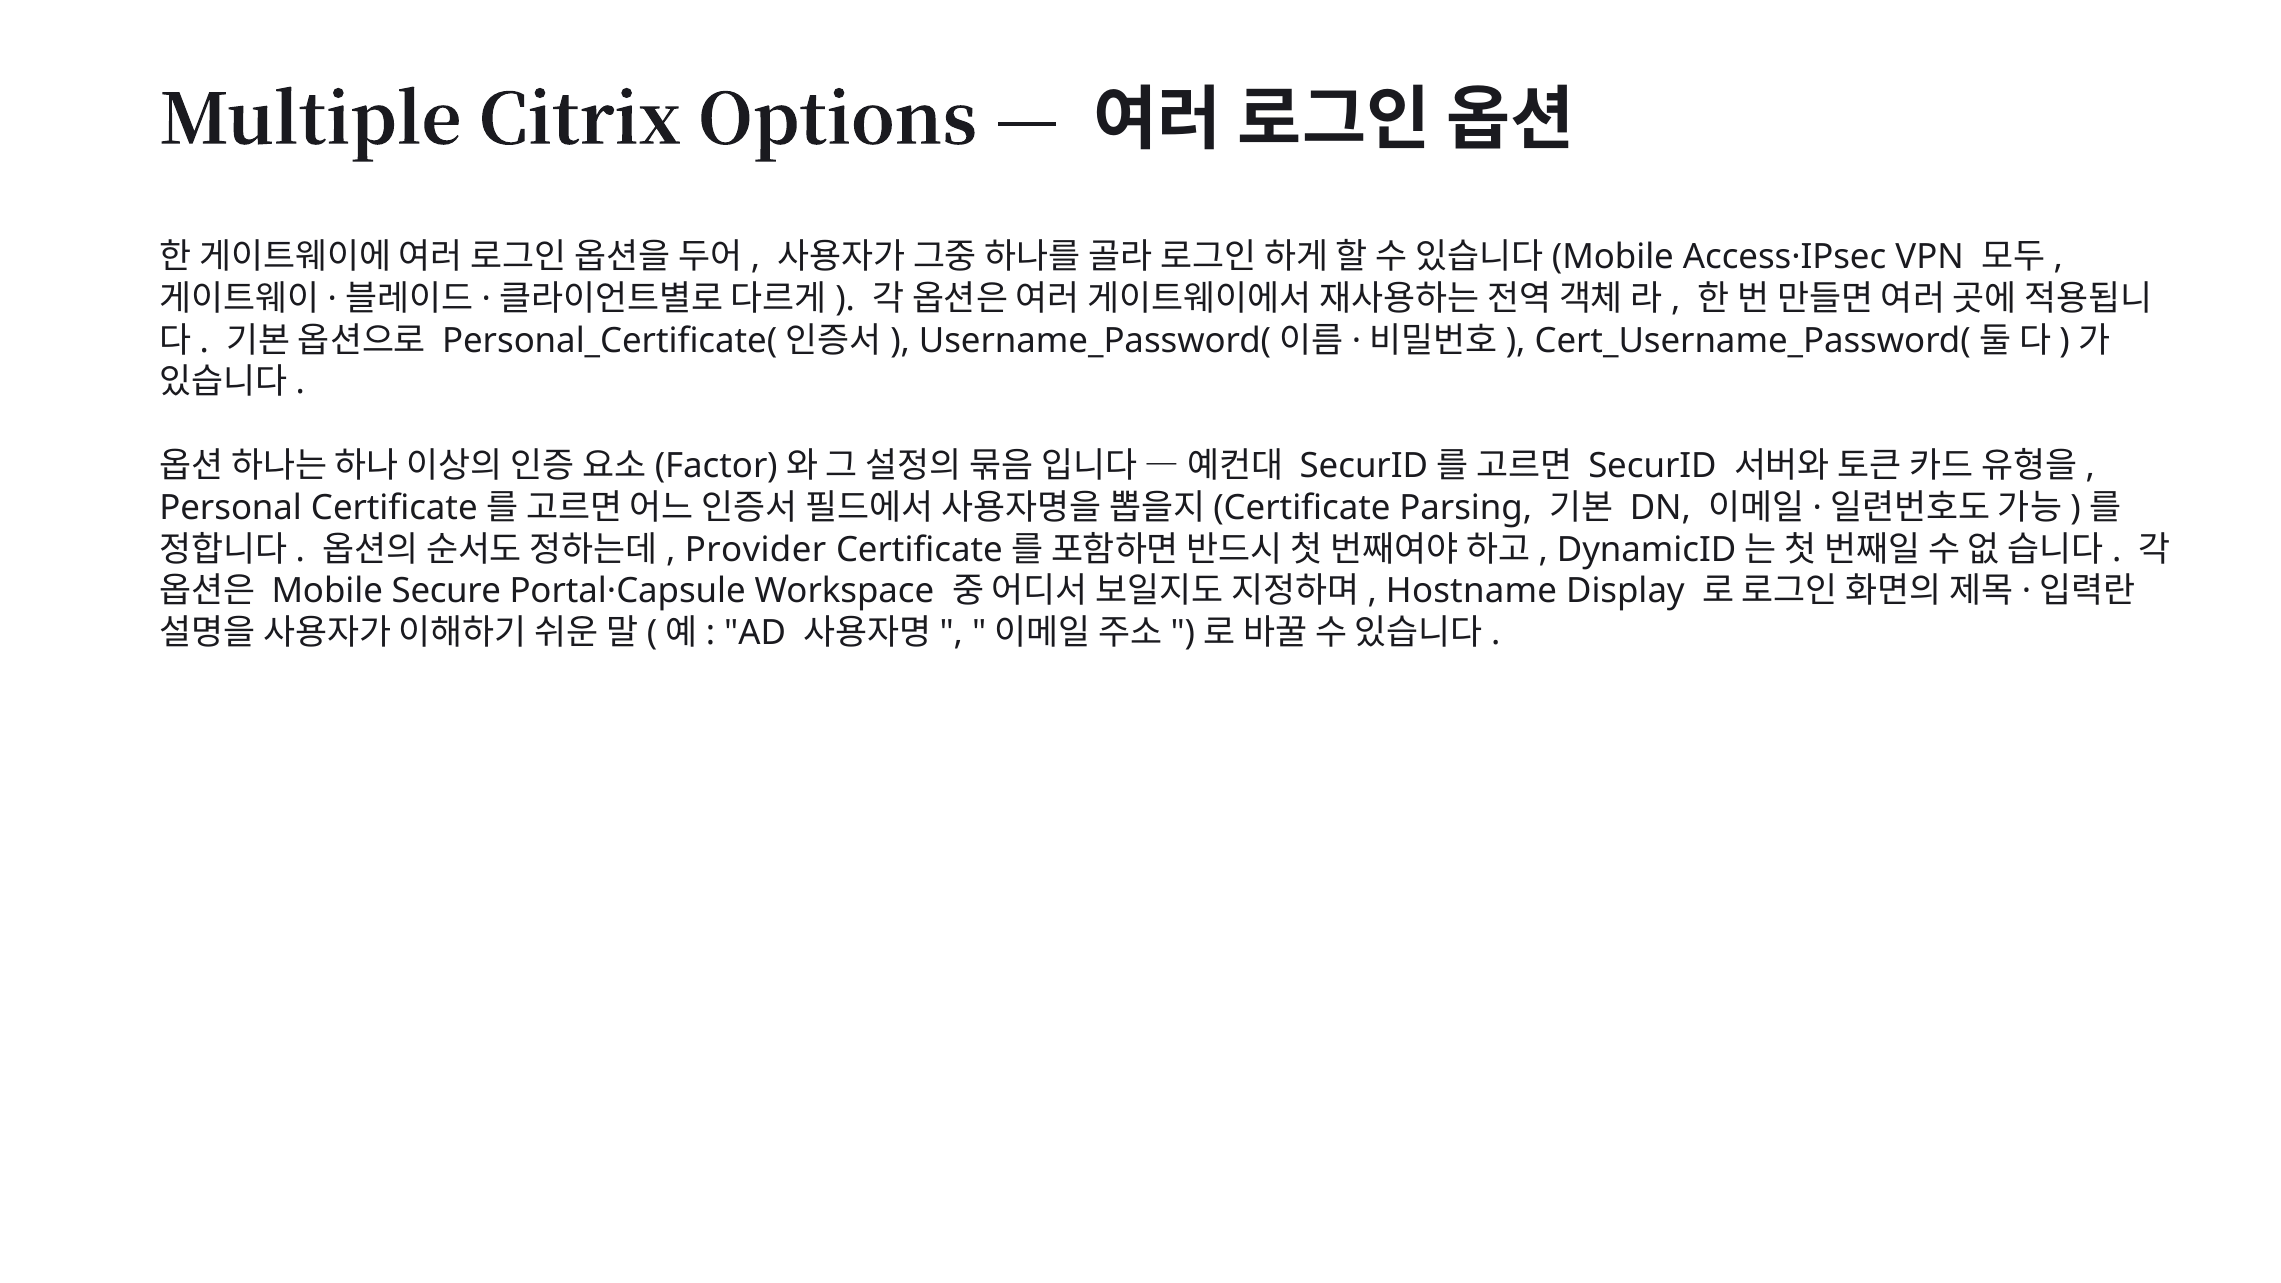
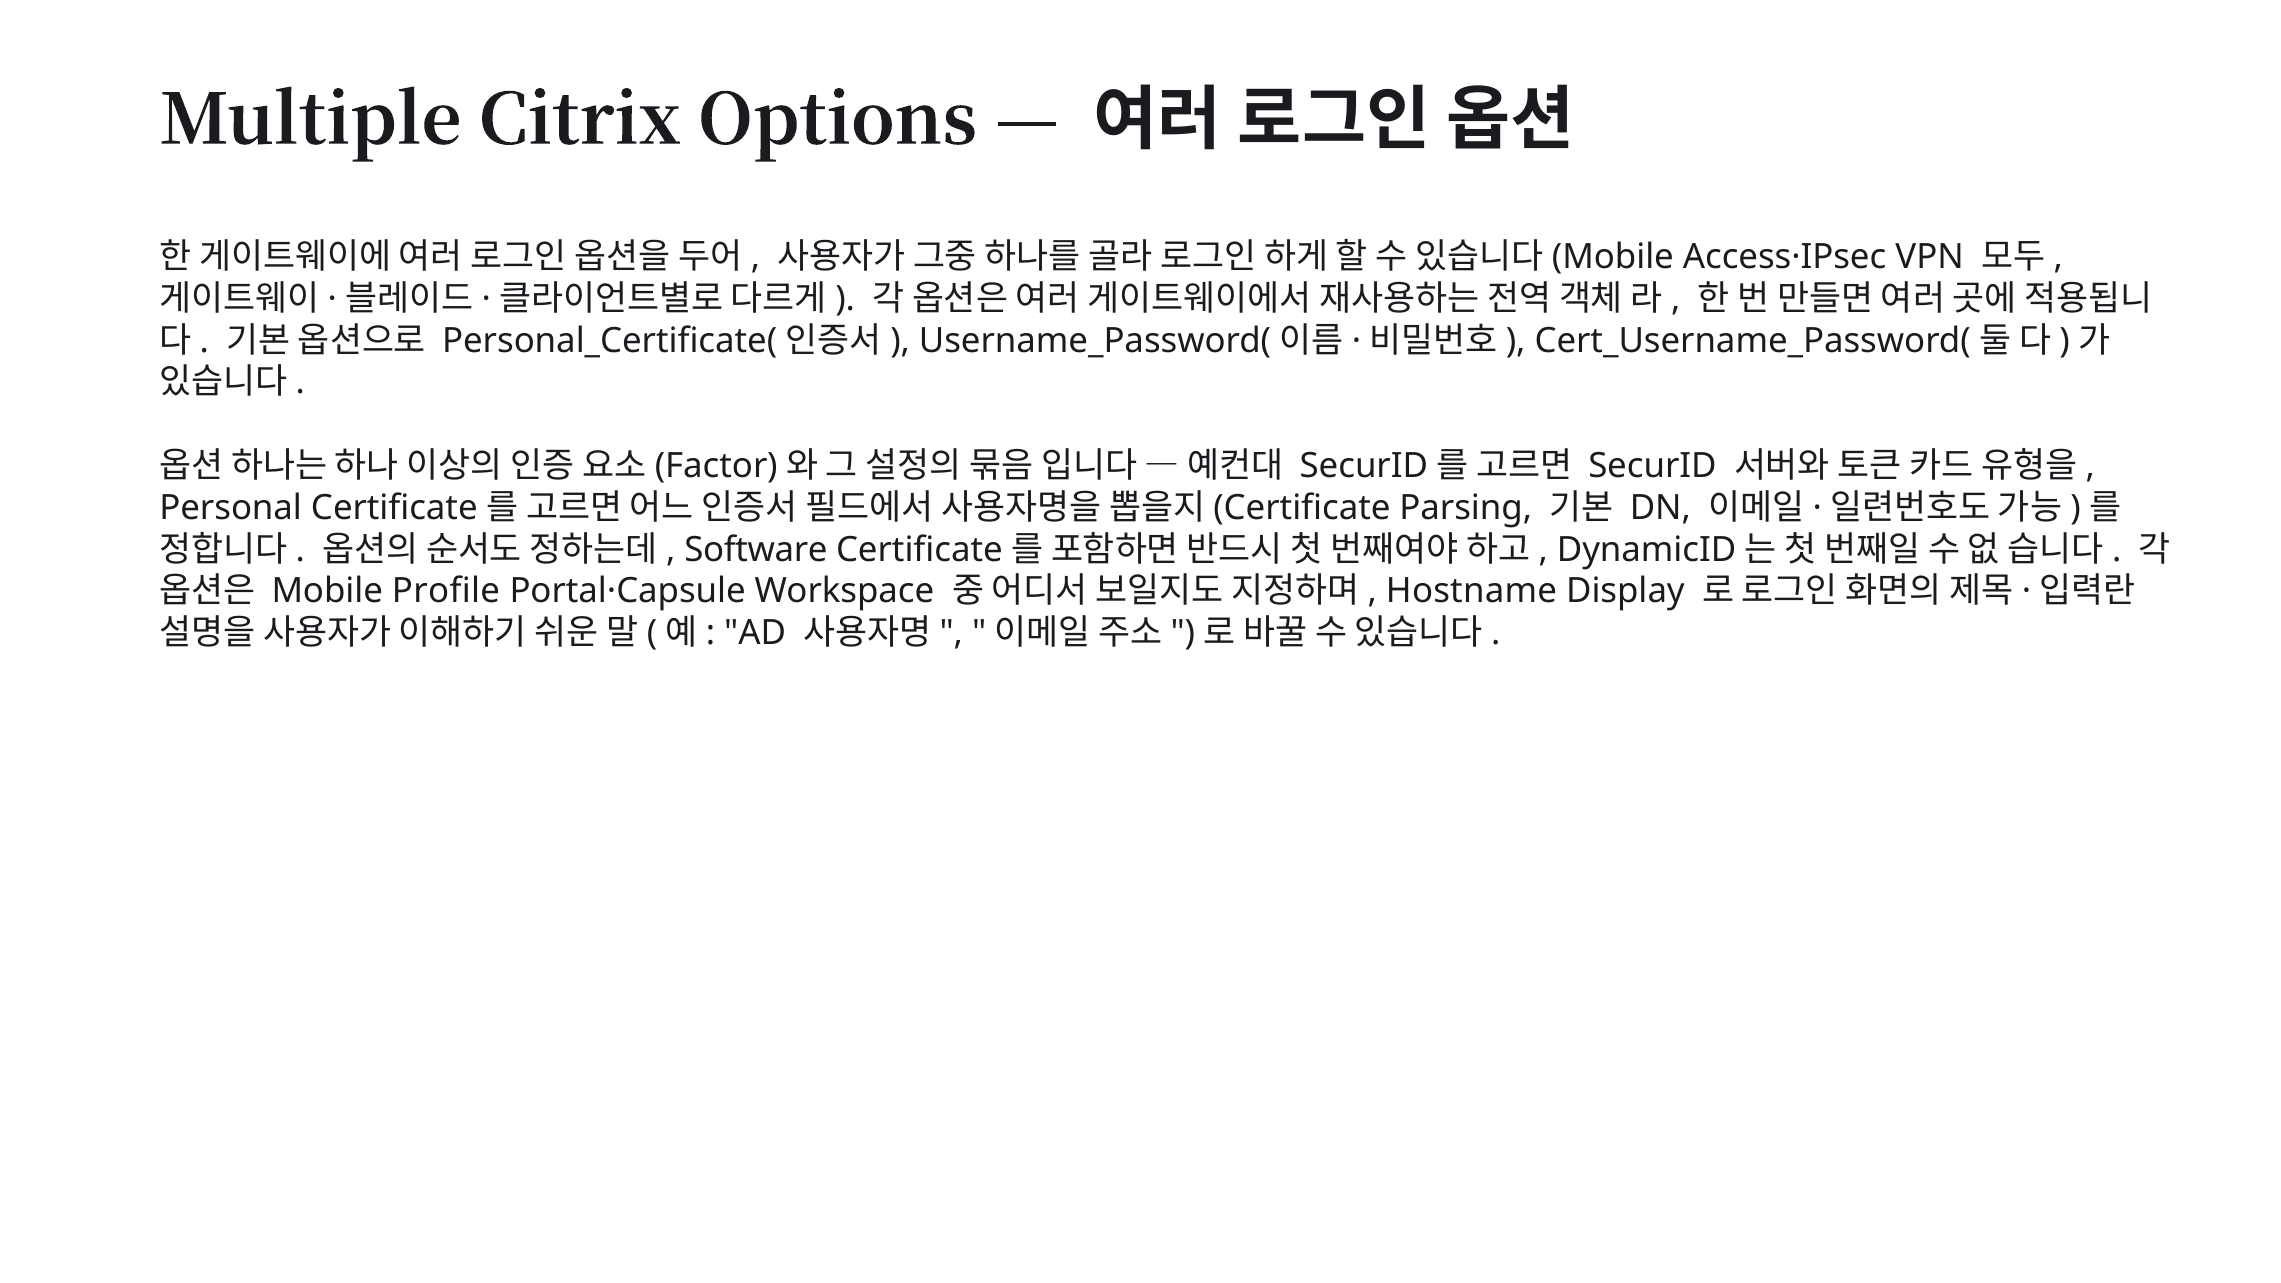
Provider: Provider -> Software
Secure: Secure -> Profile
